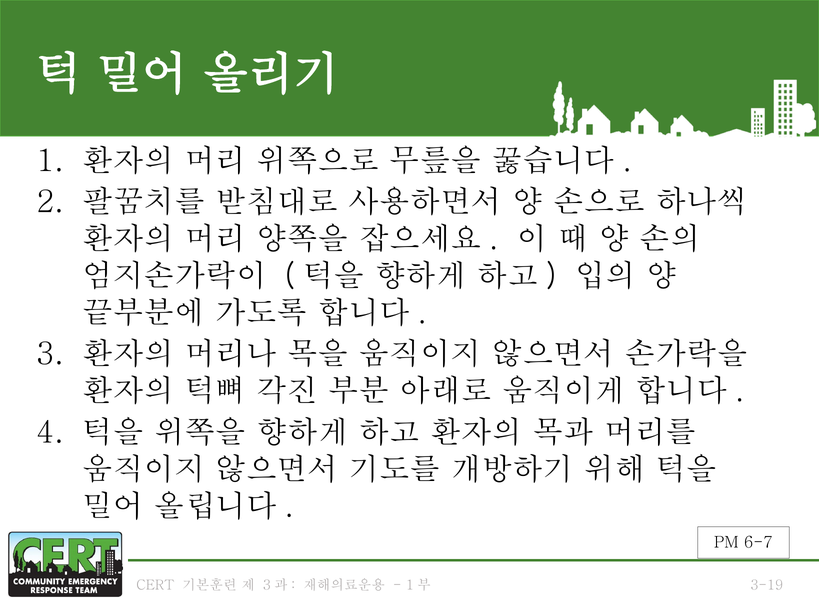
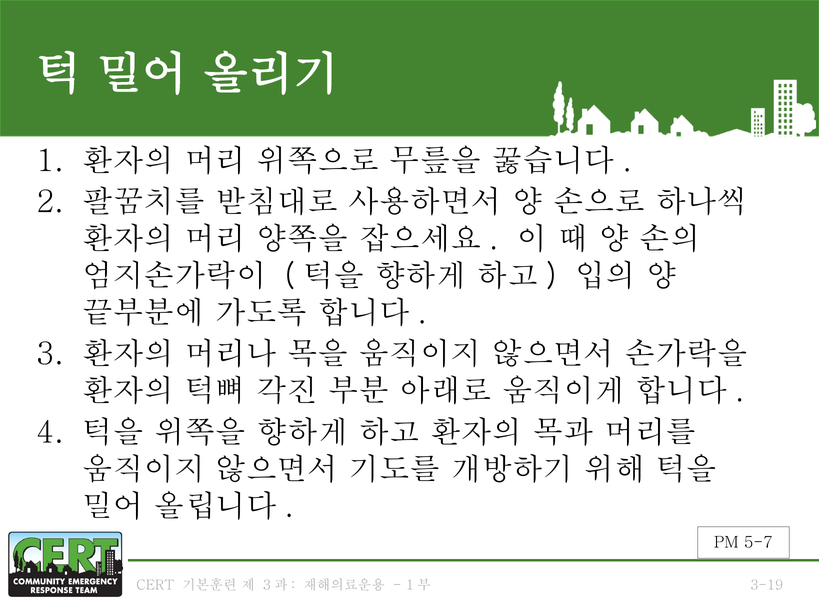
6-7: 6-7 -> 5-7
